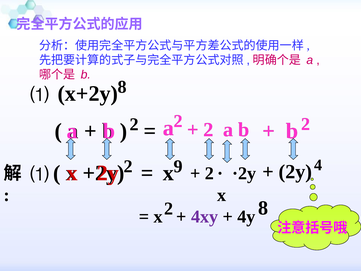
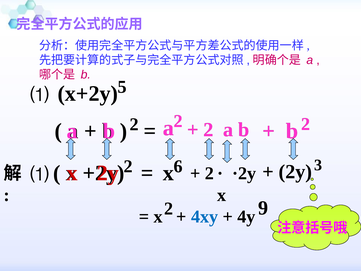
x+2y 8: 8 -> 5
9: 9 -> 6
4: 4 -> 3
2 8: 8 -> 9
4xy colour: purple -> blue
